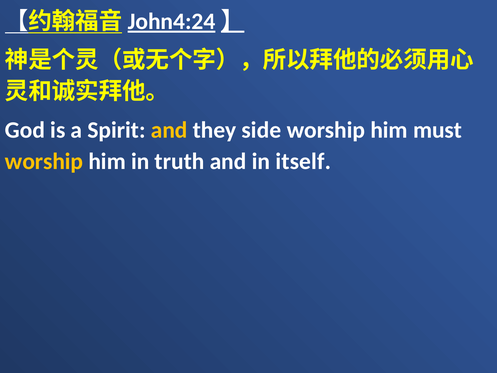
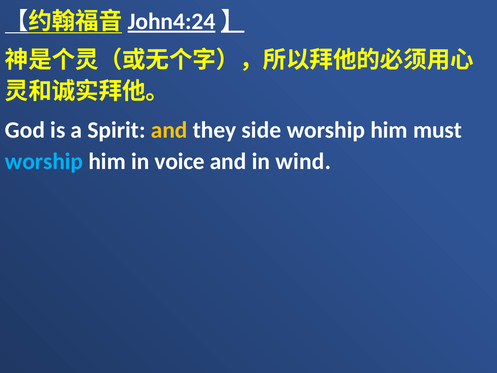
worship at (44, 161) colour: yellow -> light blue
truth: truth -> voice
itself: itself -> wind
